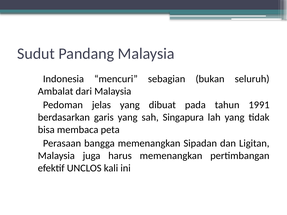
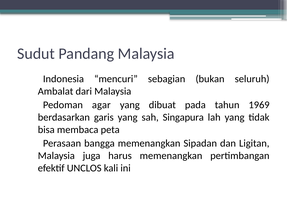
jelas: jelas -> agar
1991: 1991 -> 1969
